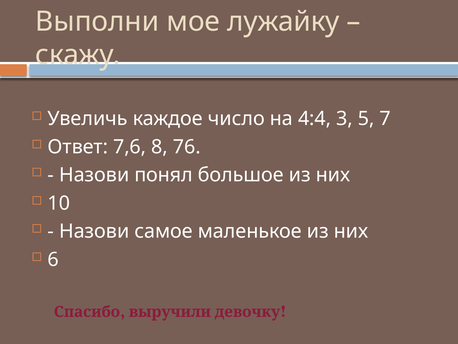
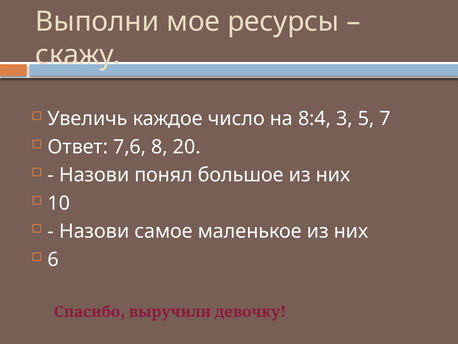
лужайку: лужайку -> ресурсы
4:4: 4:4 -> 8:4
76: 76 -> 20
